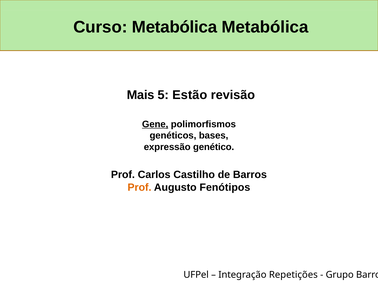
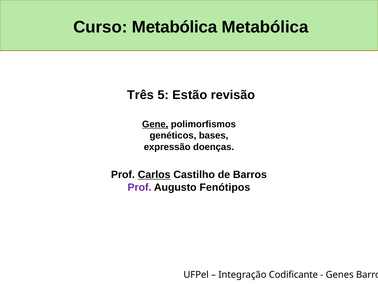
Mais: Mais -> Três
genético: genético -> doenças
Carlos underline: none -> present
Prof at (140, 187) colour: orange -> purple
Repetições: Repetições -> Codificante
Grupo: Grupo -> Genes
